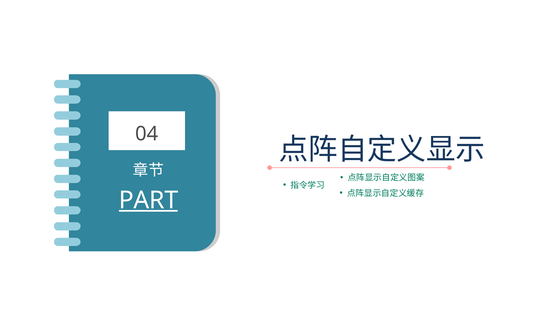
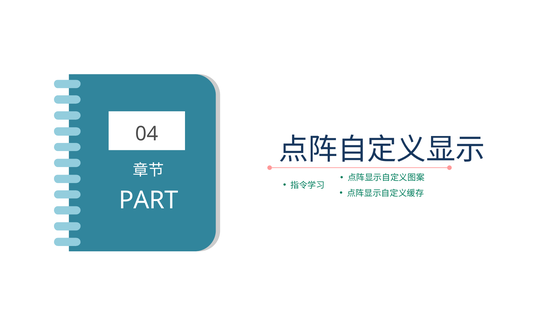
PART underline: present -> none
